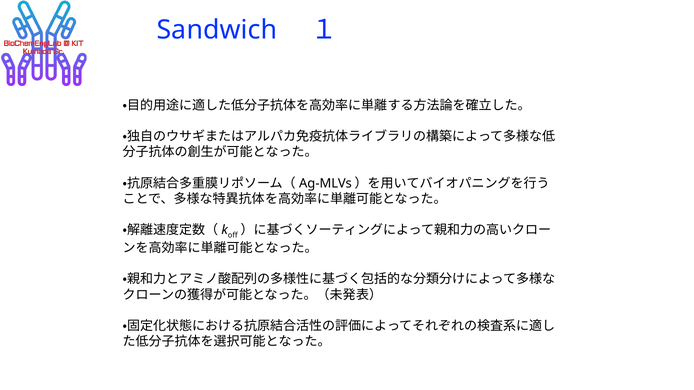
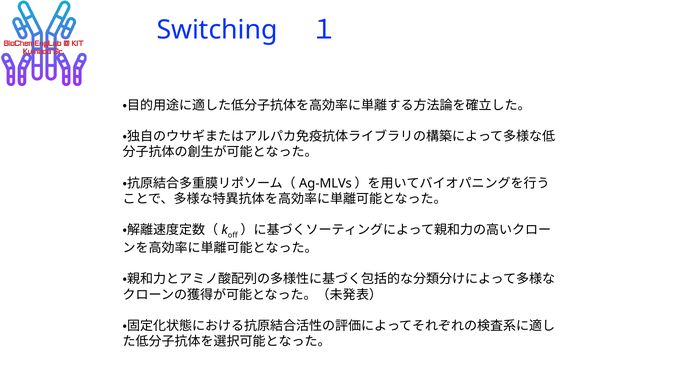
Sandwich: Sandwich -> Switching
